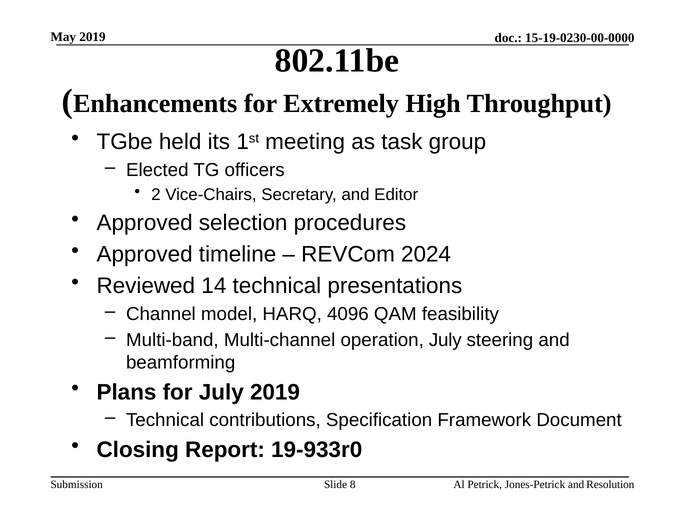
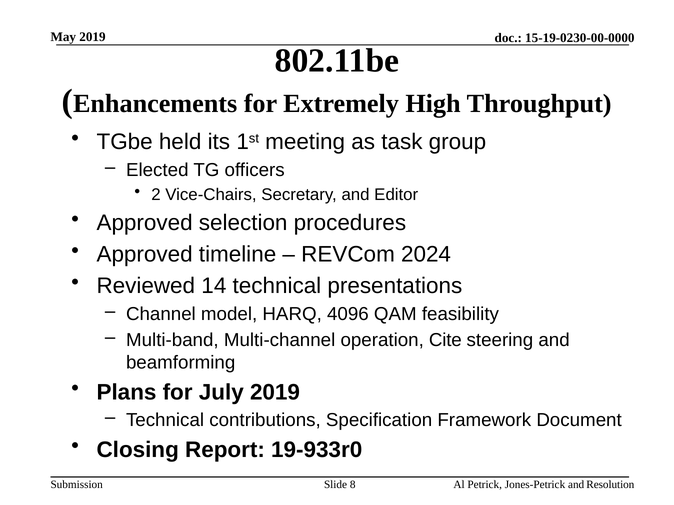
operation July: July -> Cite
